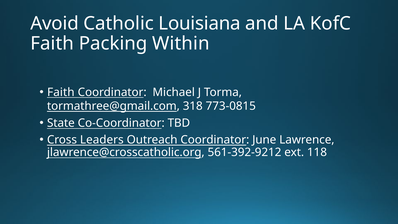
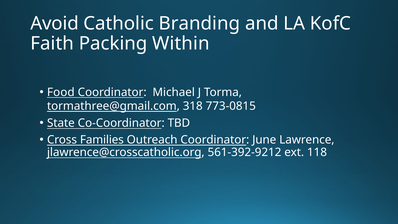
Louisiana: Louisiana -> Branding
Faith at (61, 92): Faith -> Food
Leaders: Leaders -> Families
